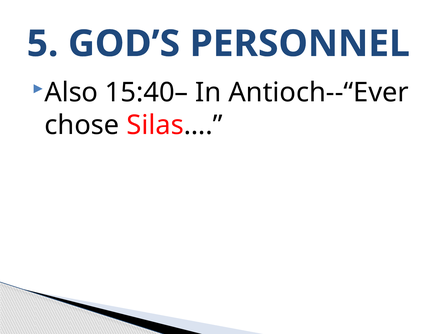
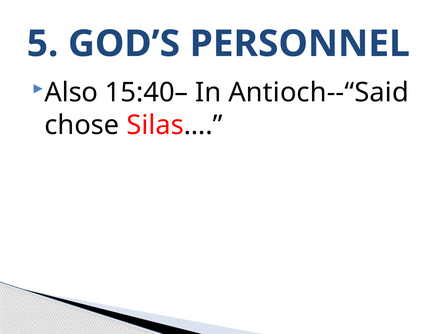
Antioch--“Ever: Antioch--“Ever -> Antioch--“Said
